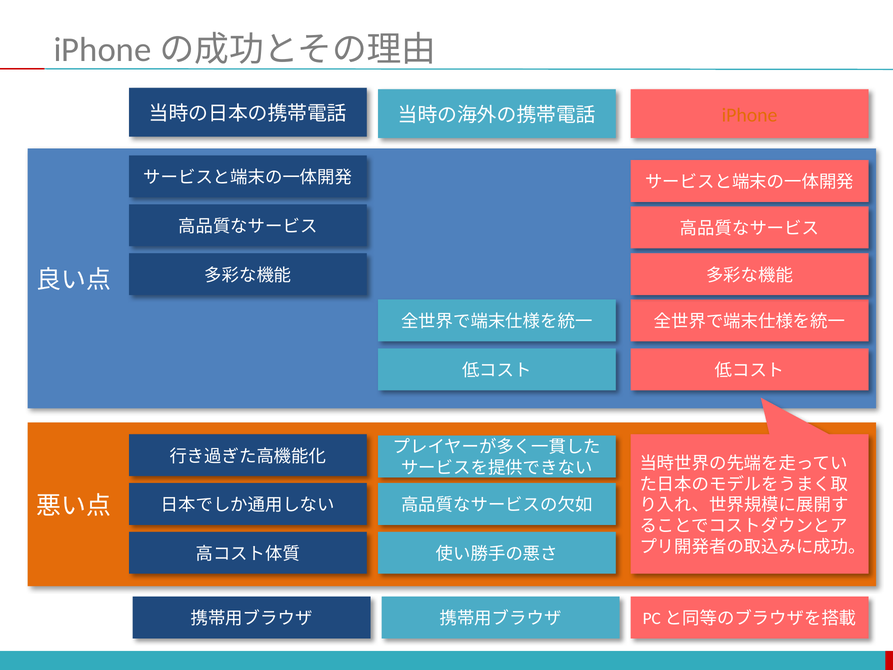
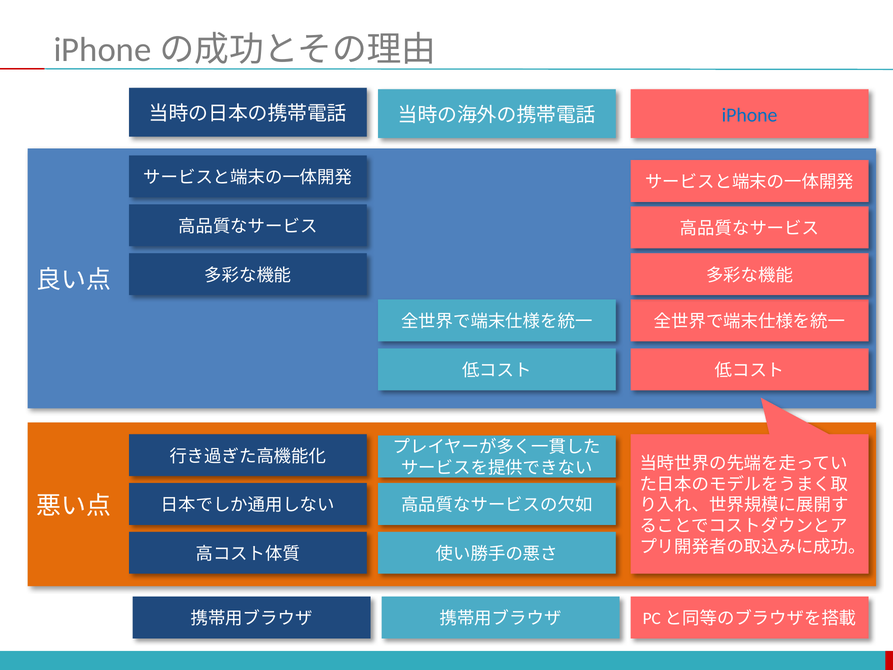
iPhone colour: orange -> blue
